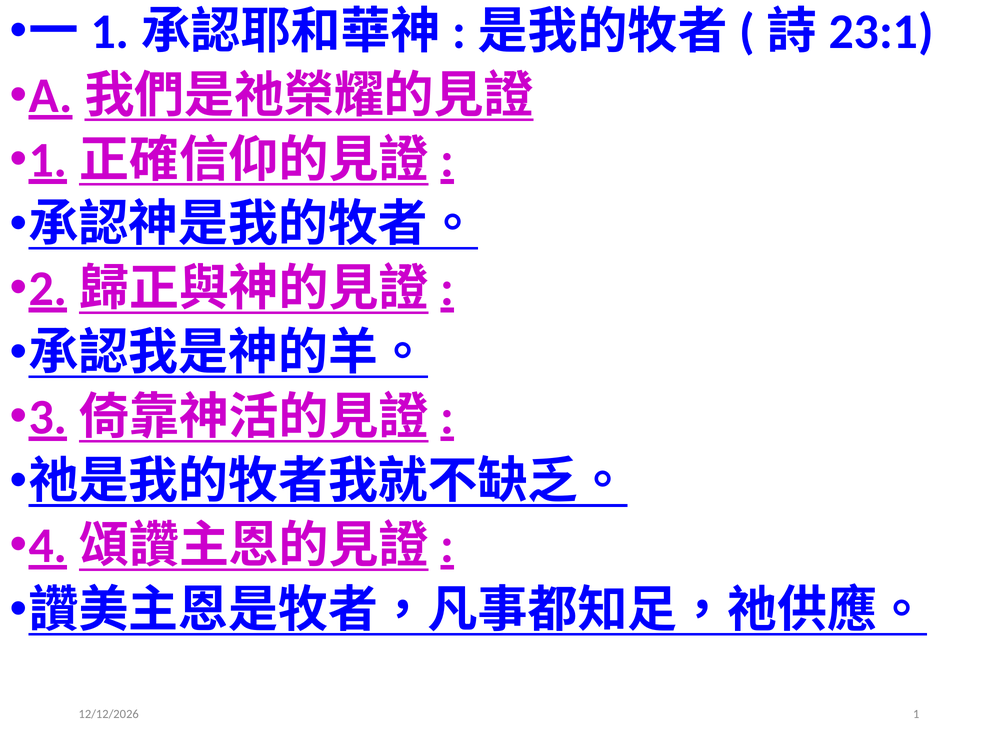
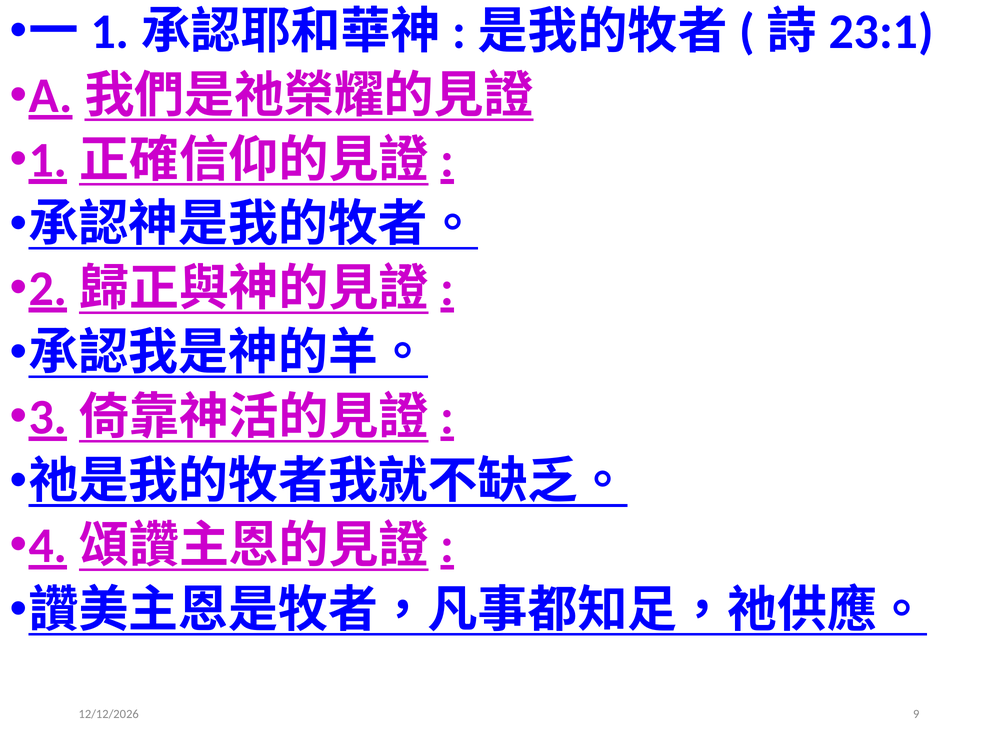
1: 1 -> 9
